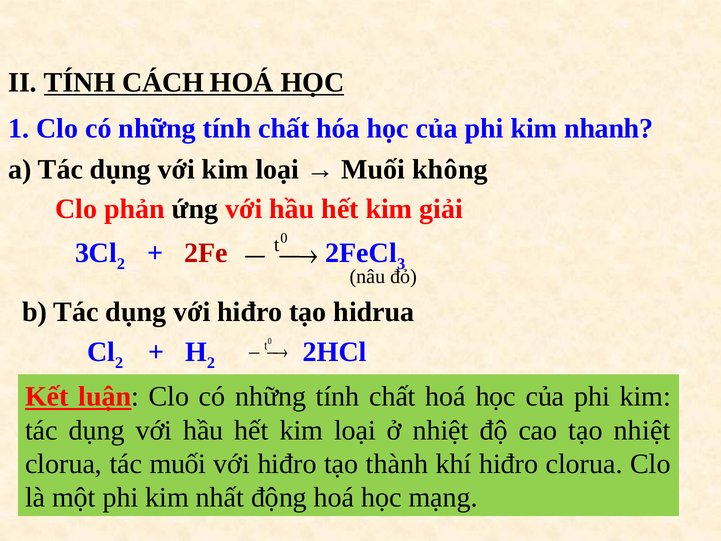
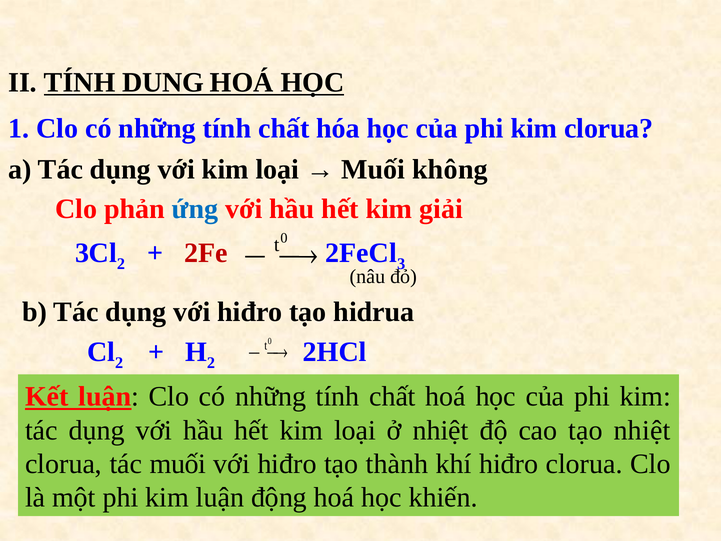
CÁCH: CÁCH -> DUNG
kim nhanh: nhanh -> clorua
ứng colour: black -> blue
kim nhất: nhất -> luận
mạng: mạng -> khiến
